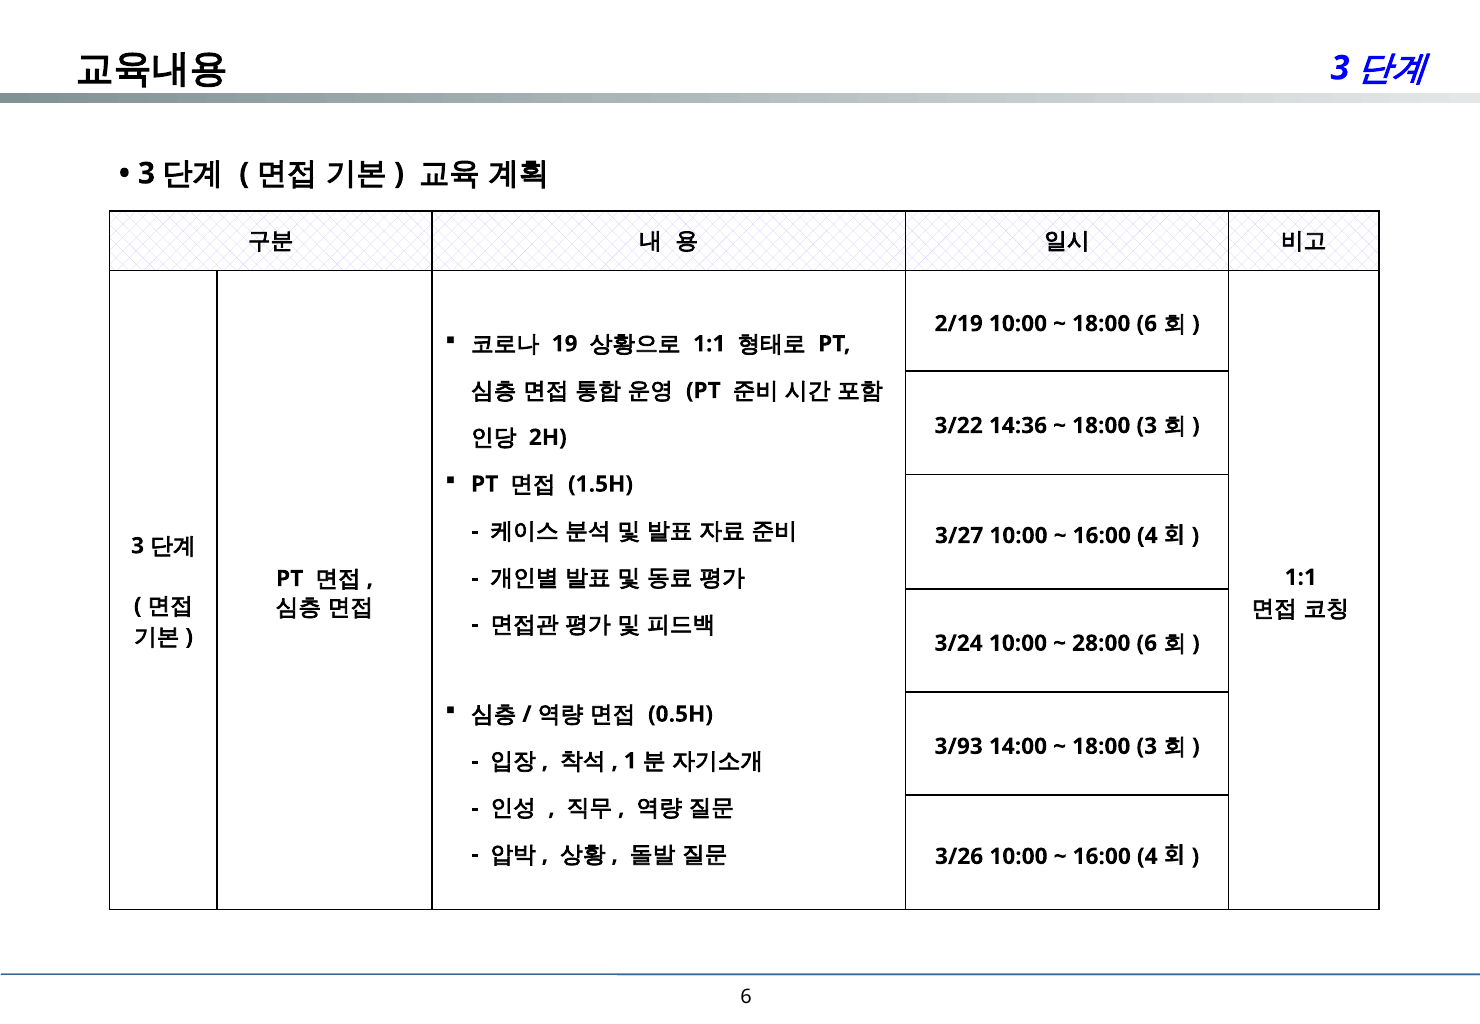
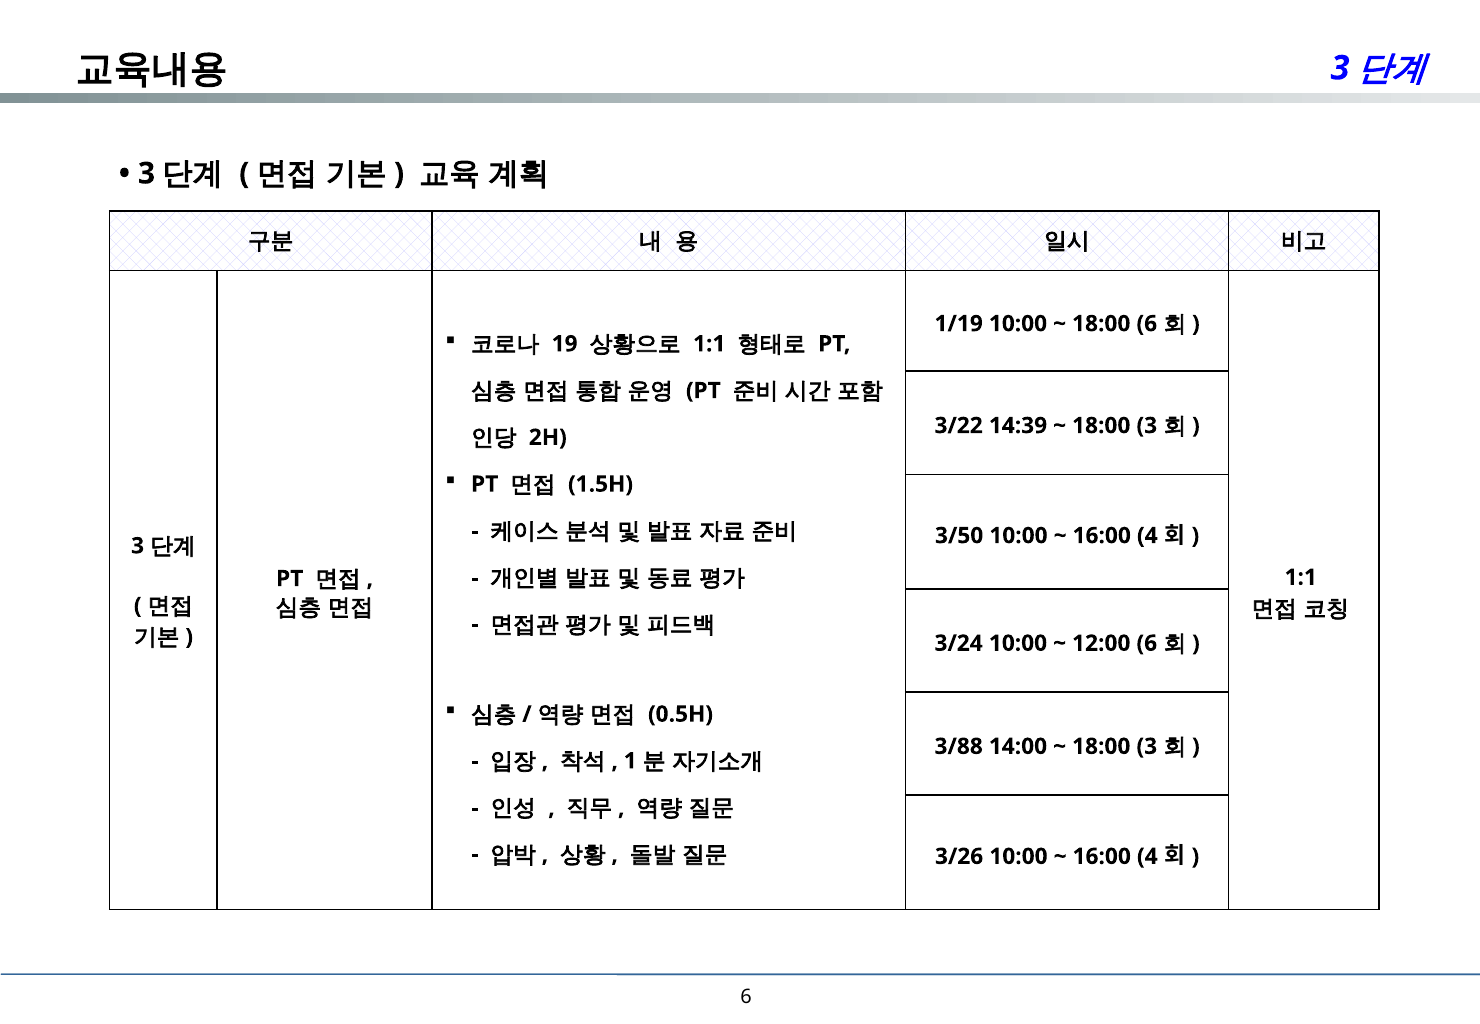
2/19: 2/19 -> 1/19
14:36: 14:36 -> 14:39
3/27: 3/27 -> 3/50
28:00: 28:00 -> 12:00
3/93: 3/93 -> 3/88
